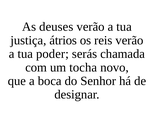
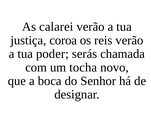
deuses: deuses -> calarei
átrios: átrios -> coroa
